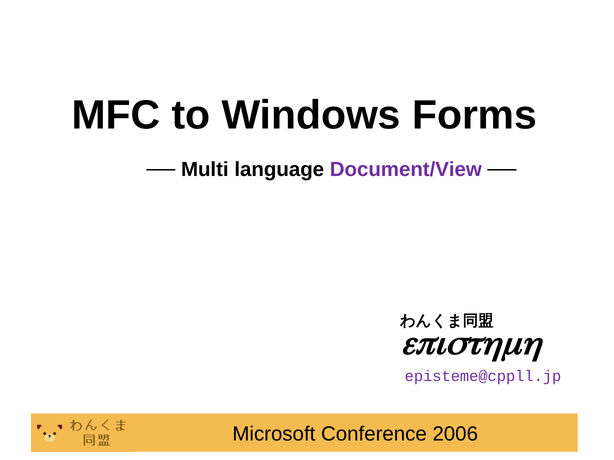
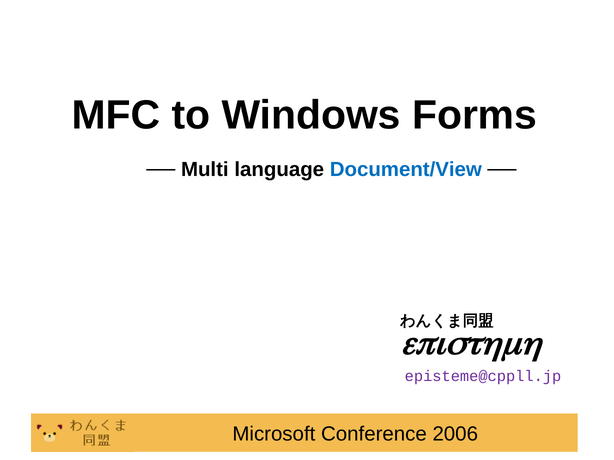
Document/View colour: purple -> blue
